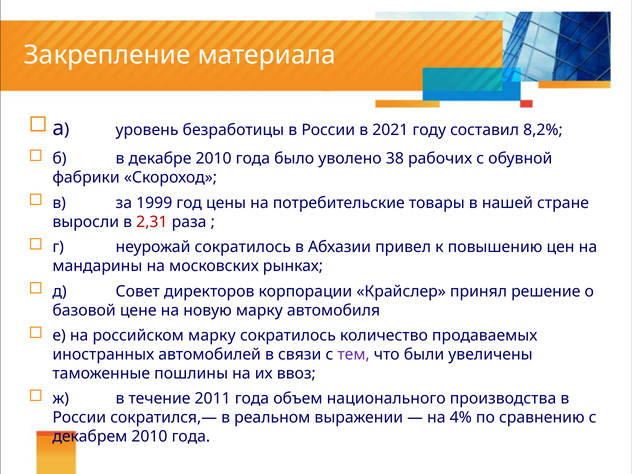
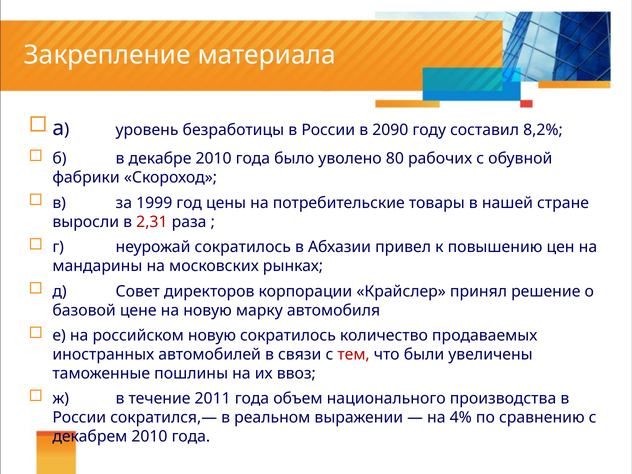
2021: 2021 -> 2090
38: 38 -> 80
российском марку: марку -> новую
тем colour: purple -> red
